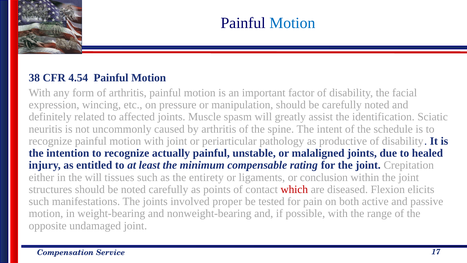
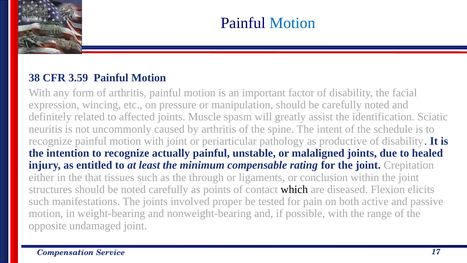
4.54: 4.54 -> 3.59
the will: will -> that
entirety: entirety -> through
which colour: red -> black
